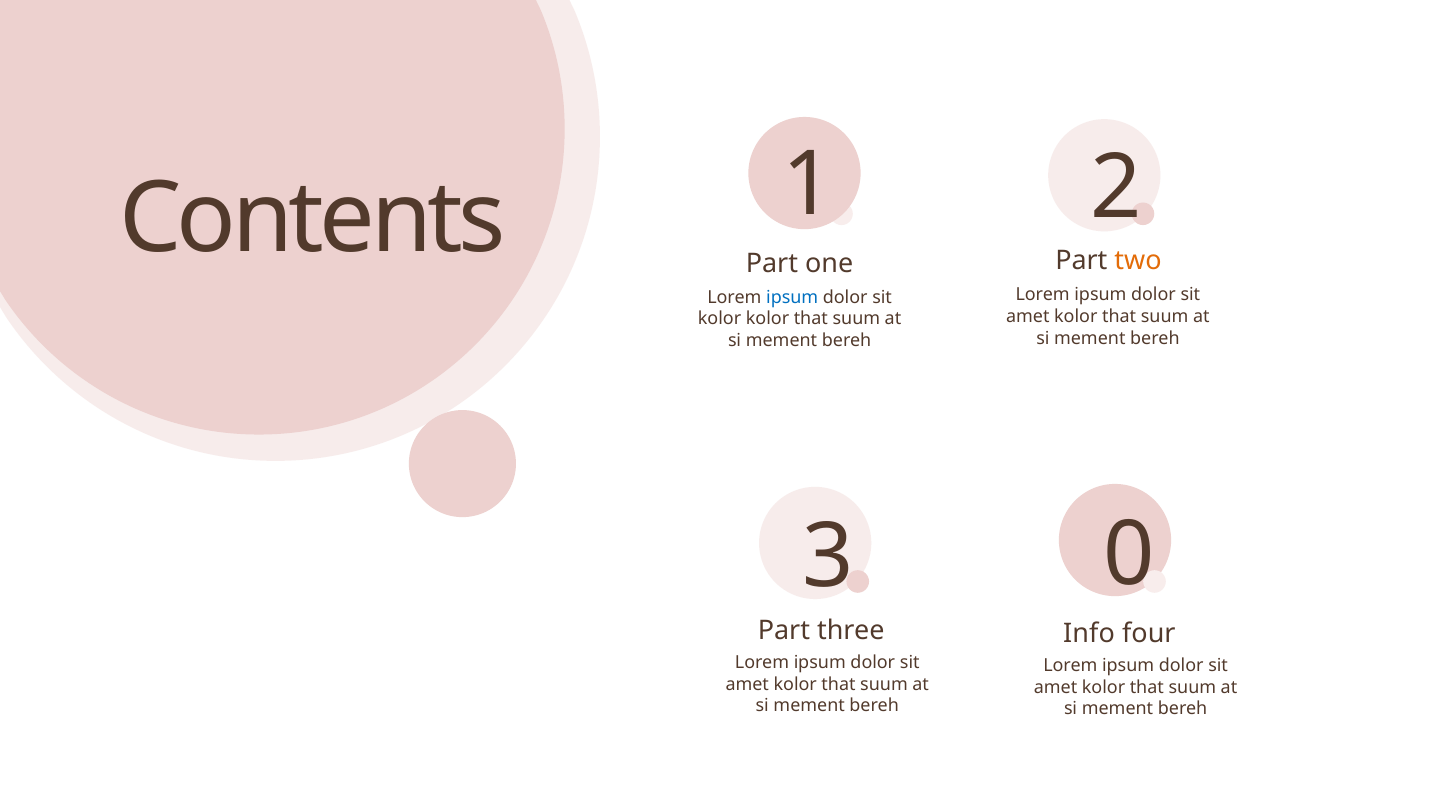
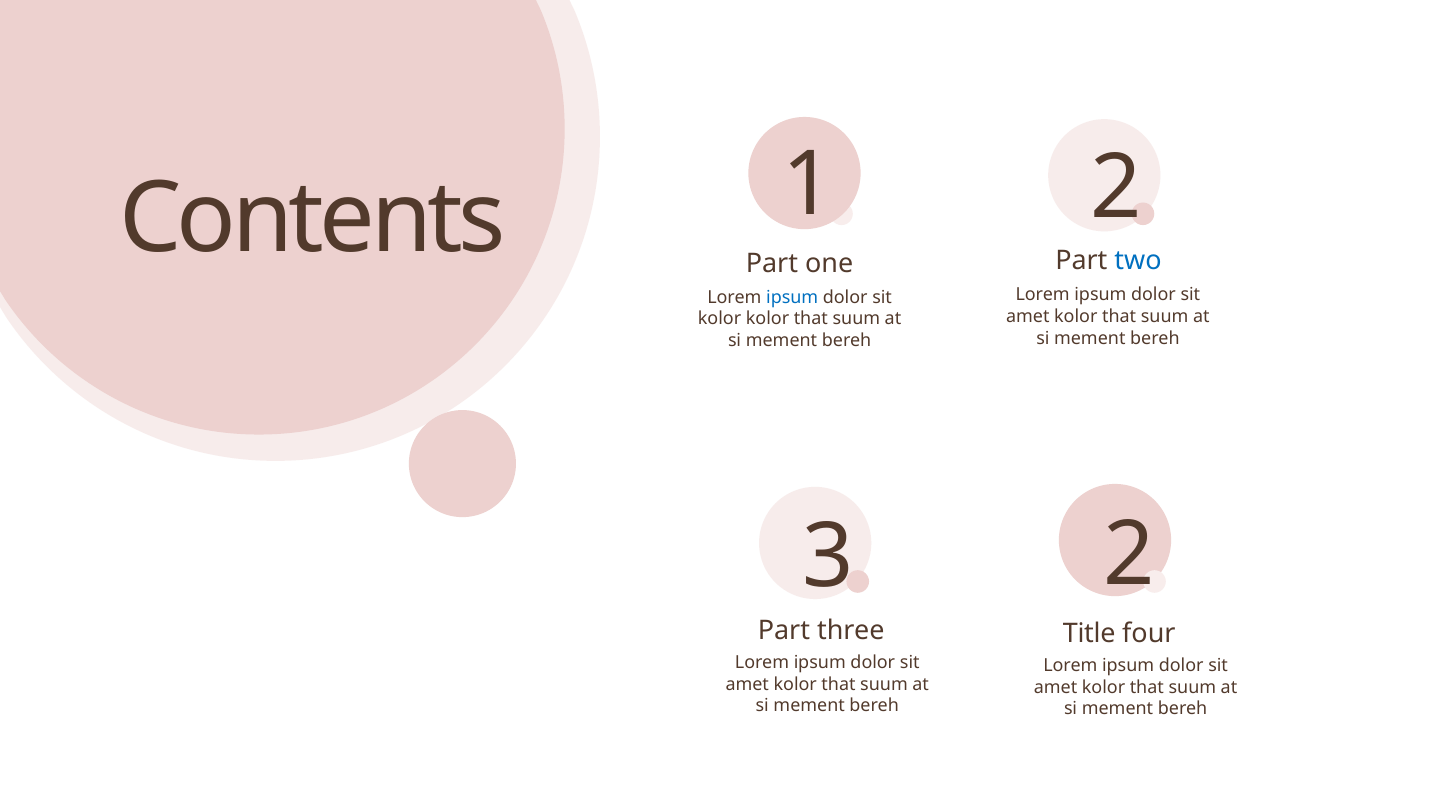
two colour: orange -> blue
3 0: 0 -> 2
Info: Info -> Title
